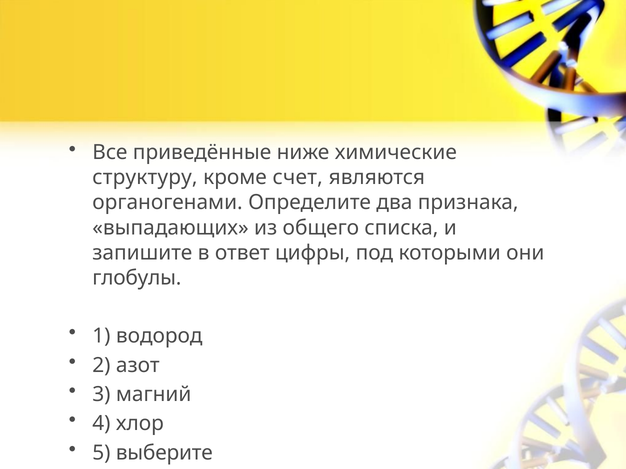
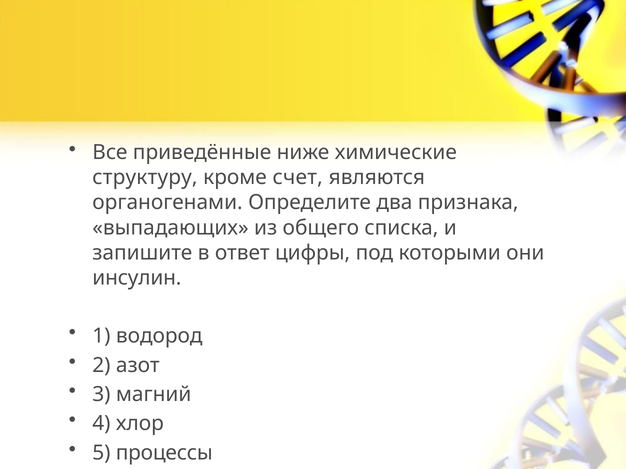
глобулы: глобулы -> инсулин
выберите: выберите -> процессы
